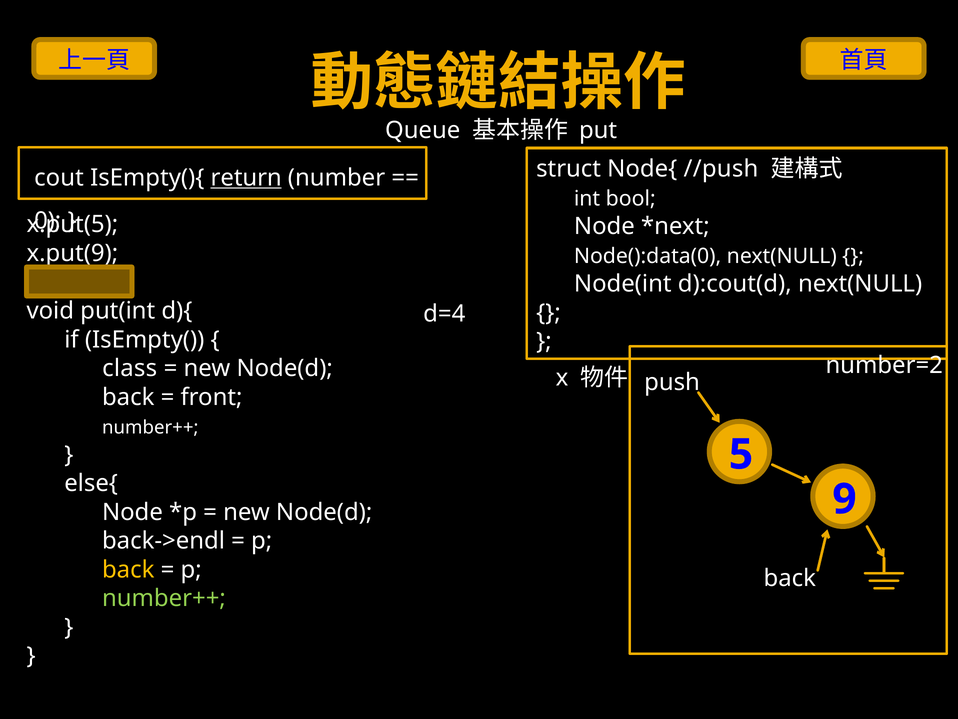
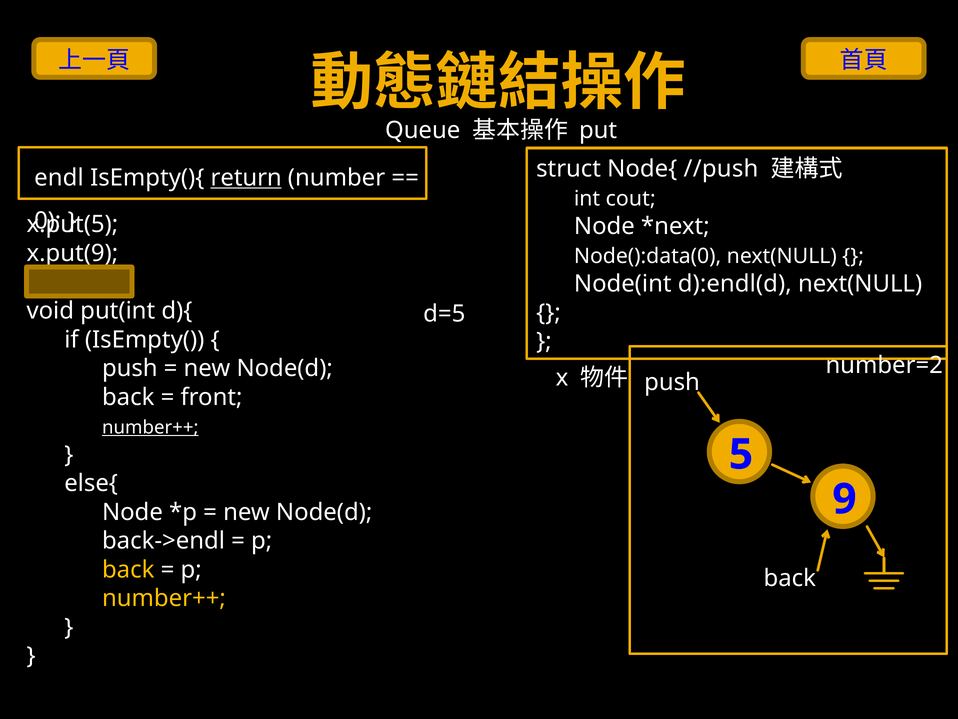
cout: cout -> endl
bool: bool -> cout
d):cout(d: d):cout(d -> d):endl(d
d=4: d=4 -> d=5
class at (130, 368): class -> push
number++ at (150, 427) underline: none -> present
number++ at (164, 598) colour: light green -> yellow
